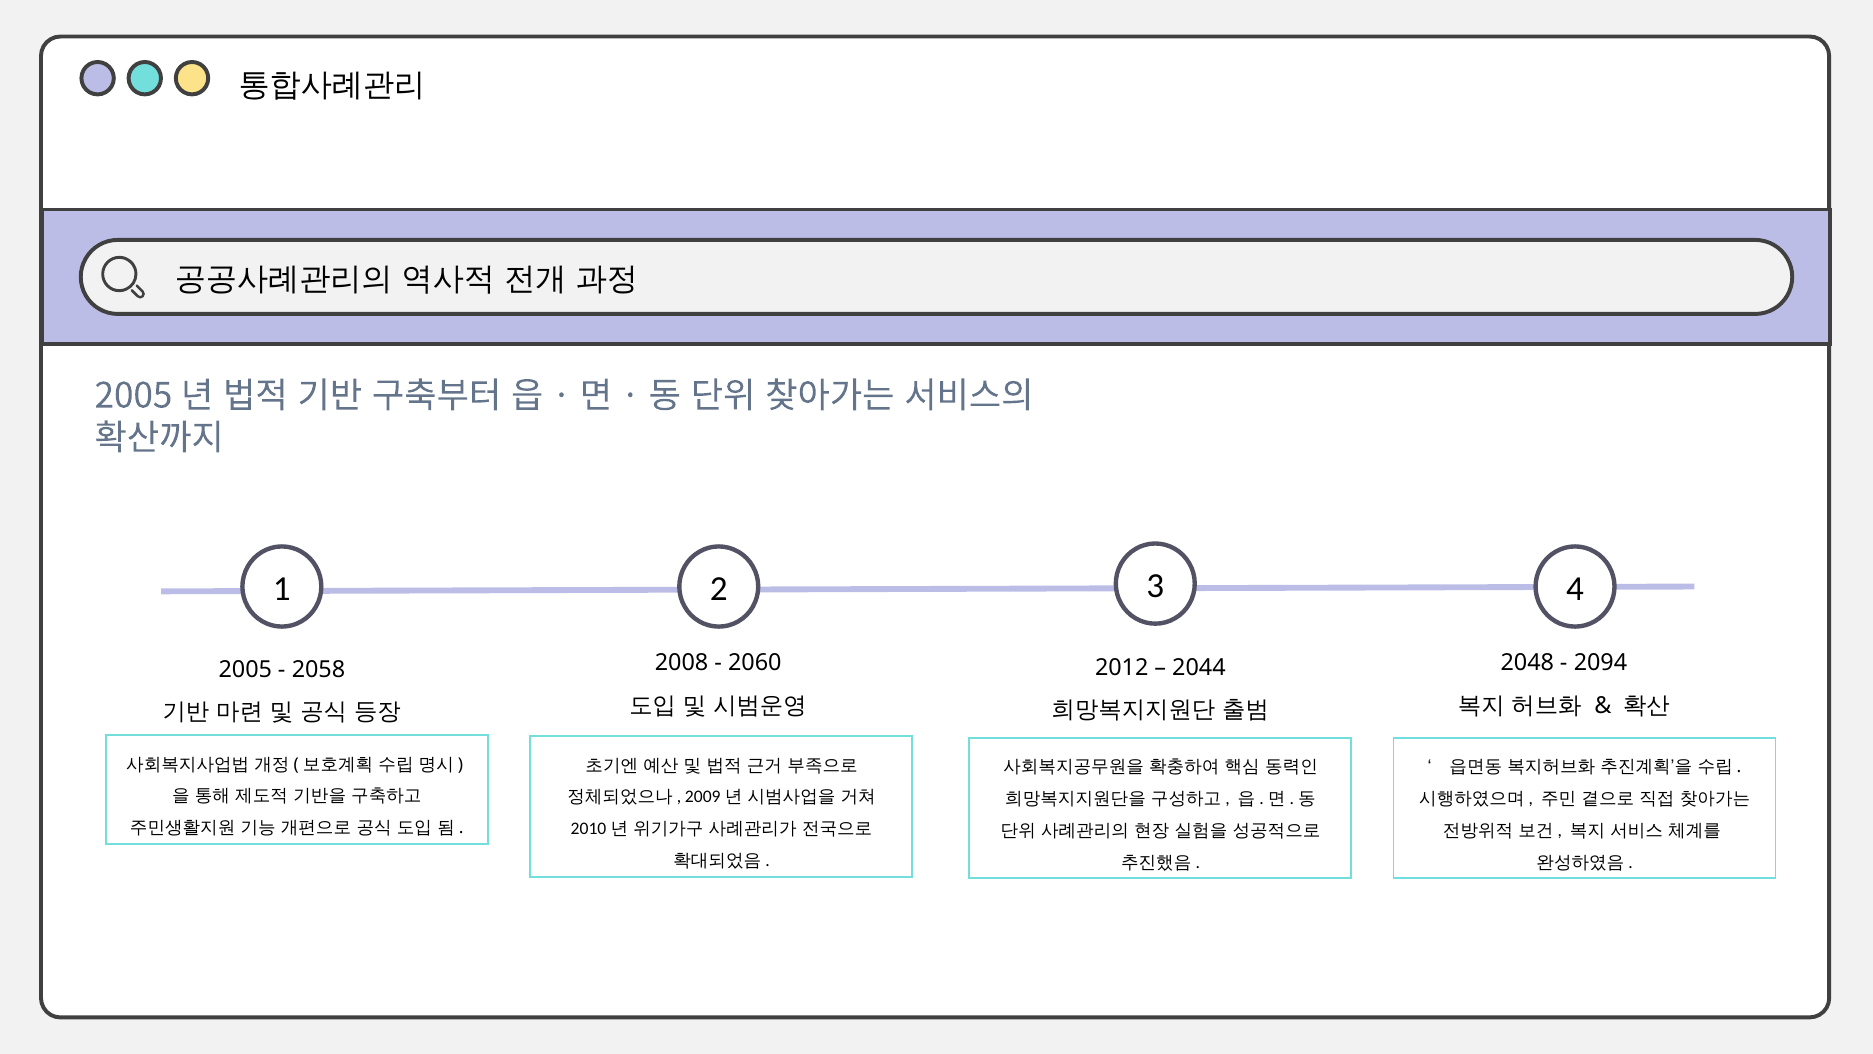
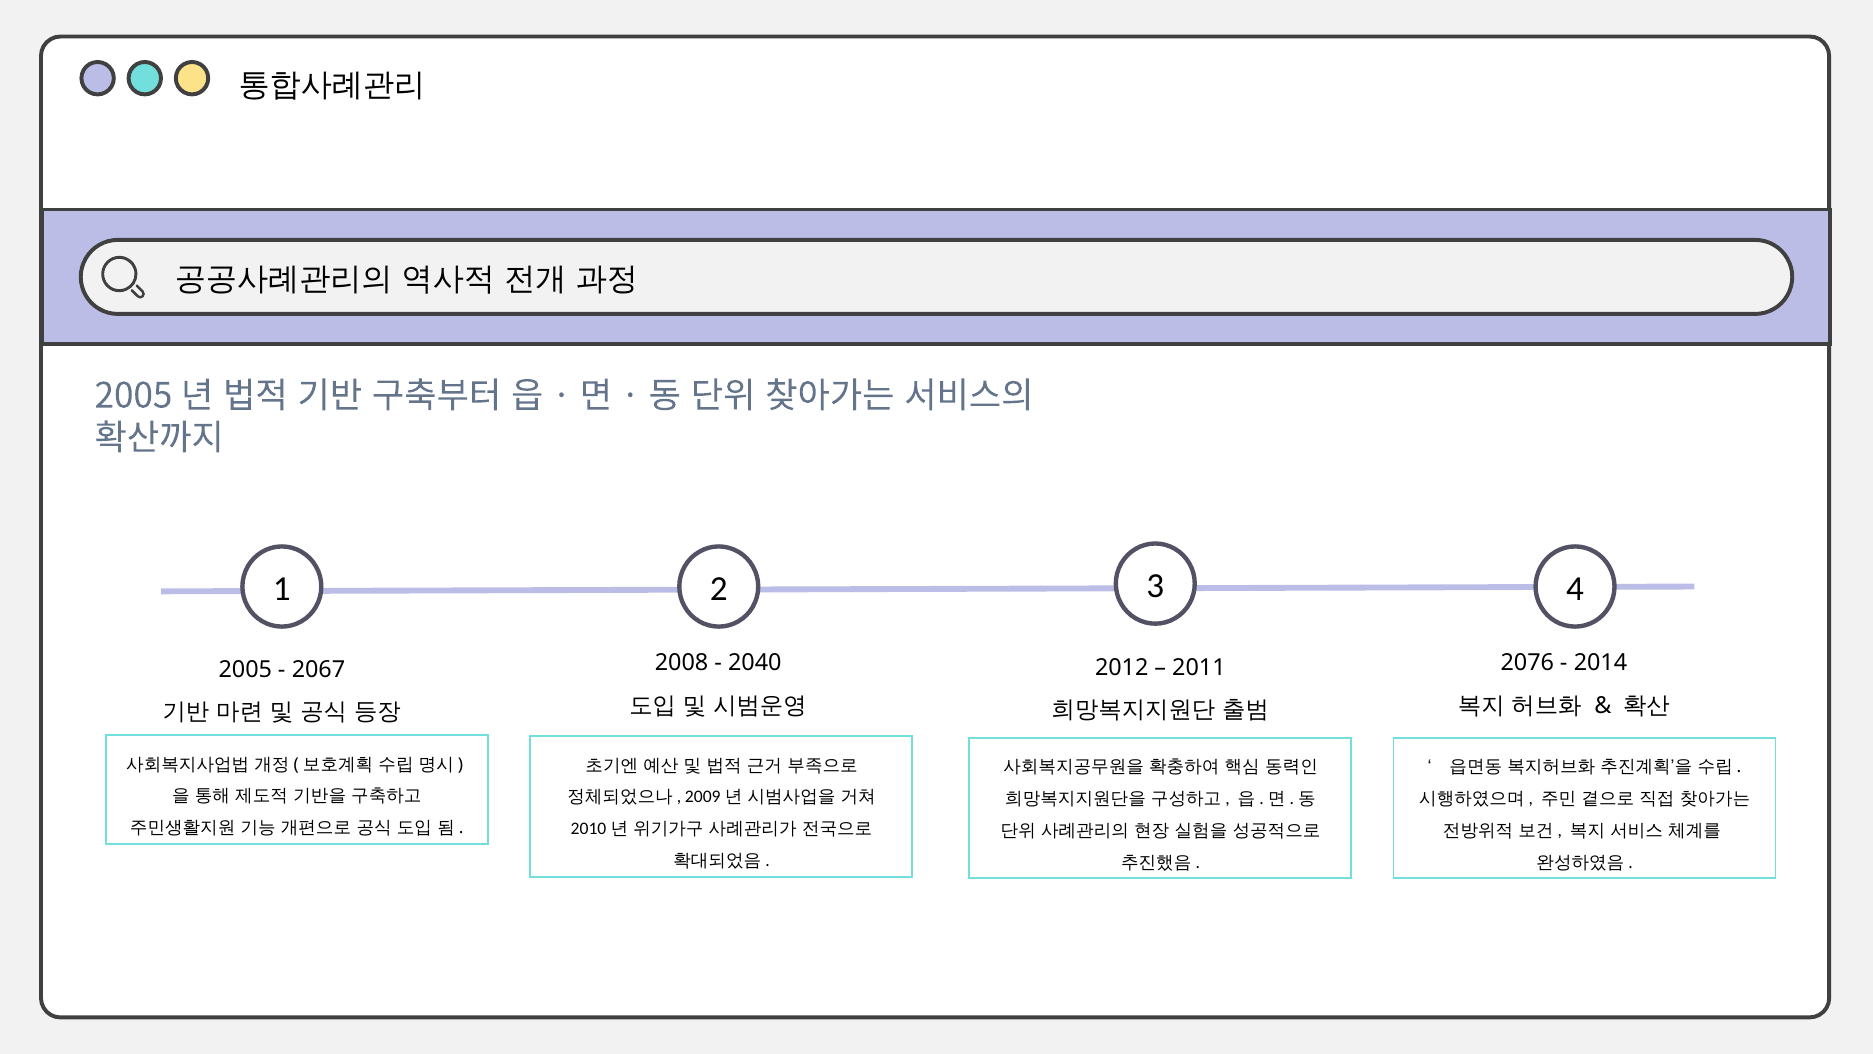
2060: 2060 -> 2040
2048: 2048 -> 2076
2094: 2094 -> 2014
2044: 2044 -> 2011
2058: 2058 -> 2067
